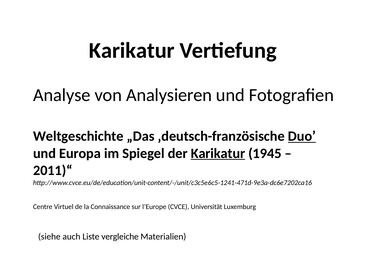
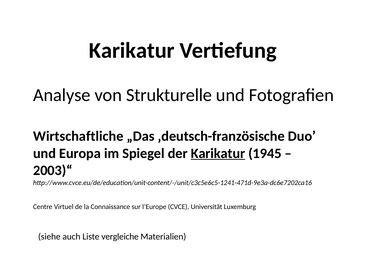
Analysieren: Analysieren -> Strukturelle
Weltgeschichte: Weltgeschichte -> Wirtschaftliche
Duo underline: present -> none
2011)“: 2011)“ -> 2003)“
